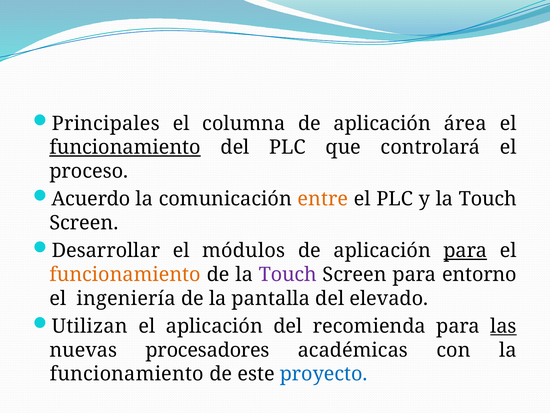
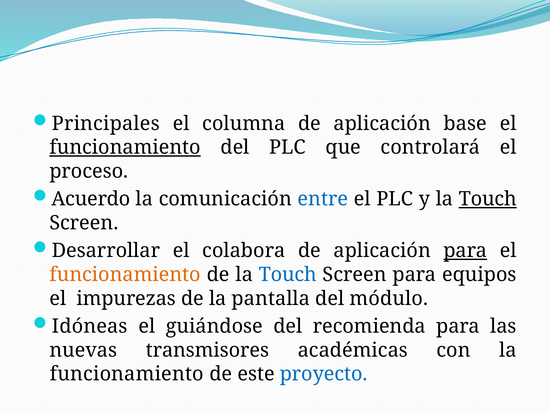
área: área -> base
entre colour: orange -> blue
Touch at (488, 199) underline: none -> present
módulos: módulos -> colabora
Touch at (288, 274) colour: purple -> blue
entorno: entorno -> equipos
ingeniería: ingeniería -> impurezas
elevado: elevado -> módulo
Utilizan: Utilizan -> Idóneas
el aplicación: aplicación -> guiándose
las underline: present -> none
procesadores: procesadores -> transmisores
